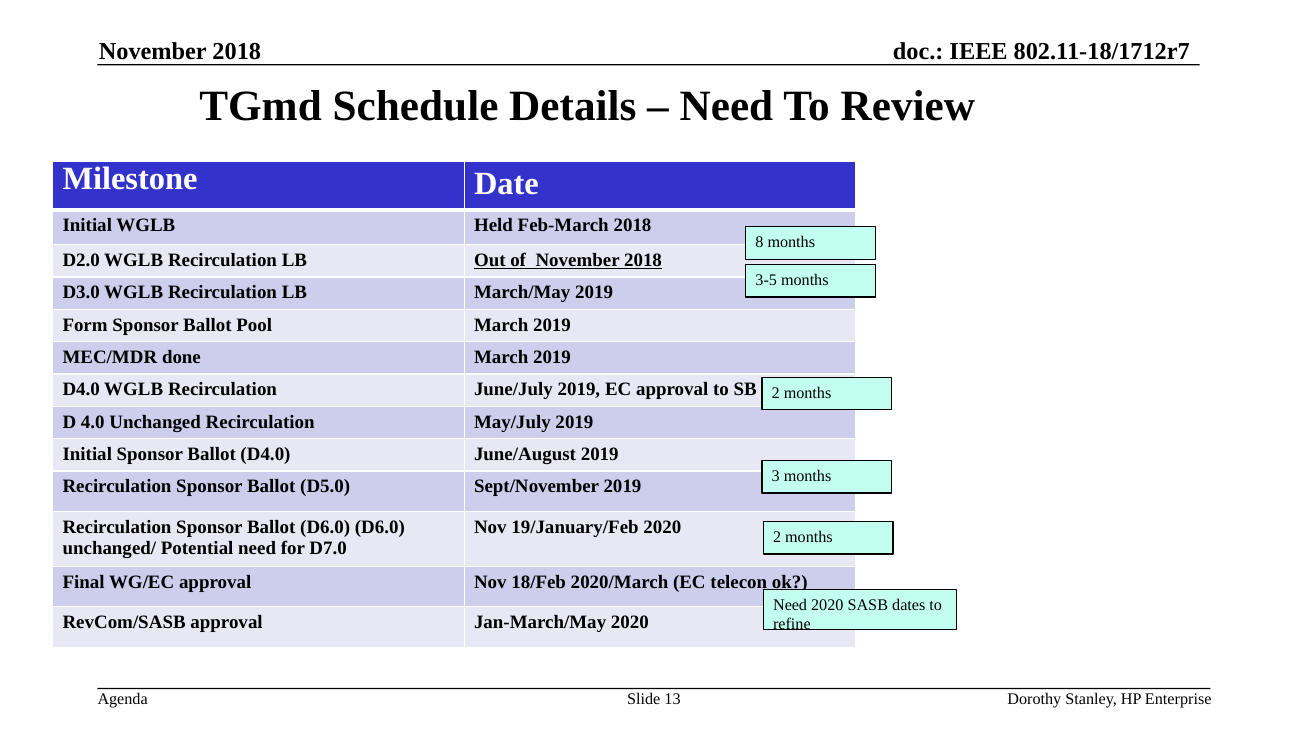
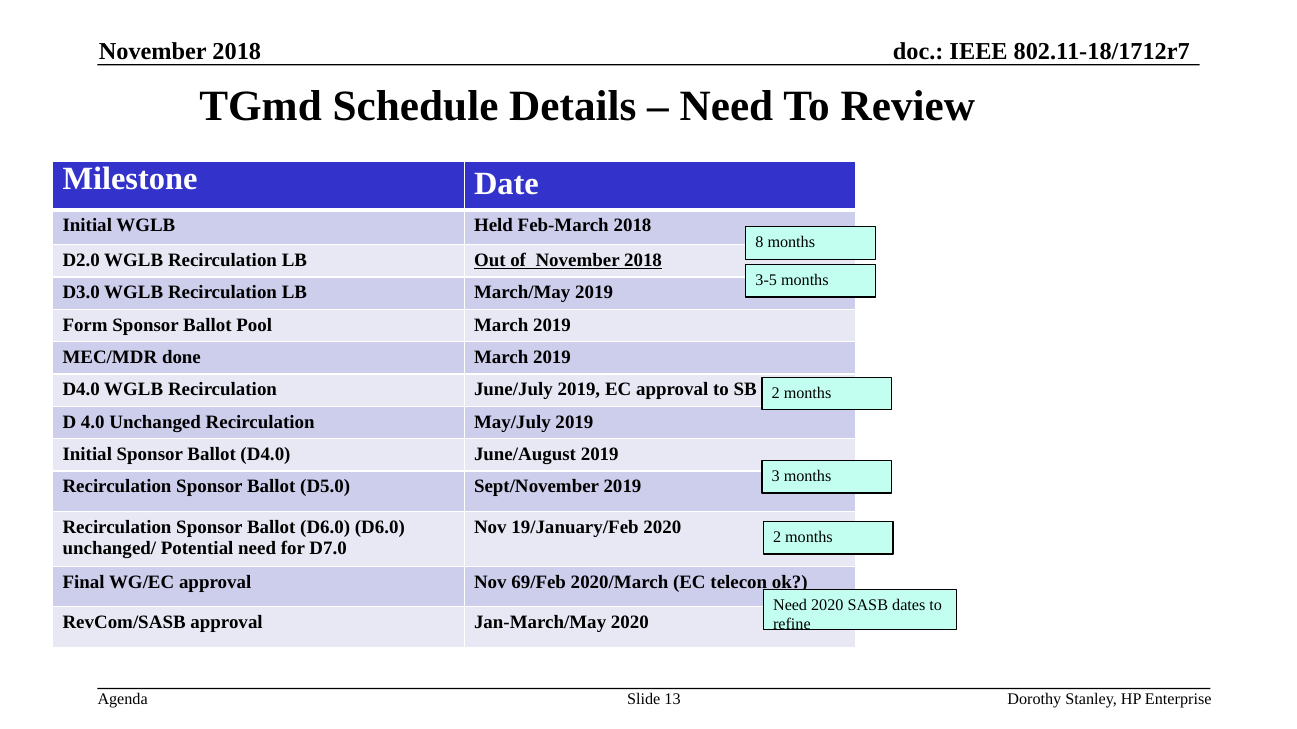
18/Feb: 18/Feb -> 69/Feb
